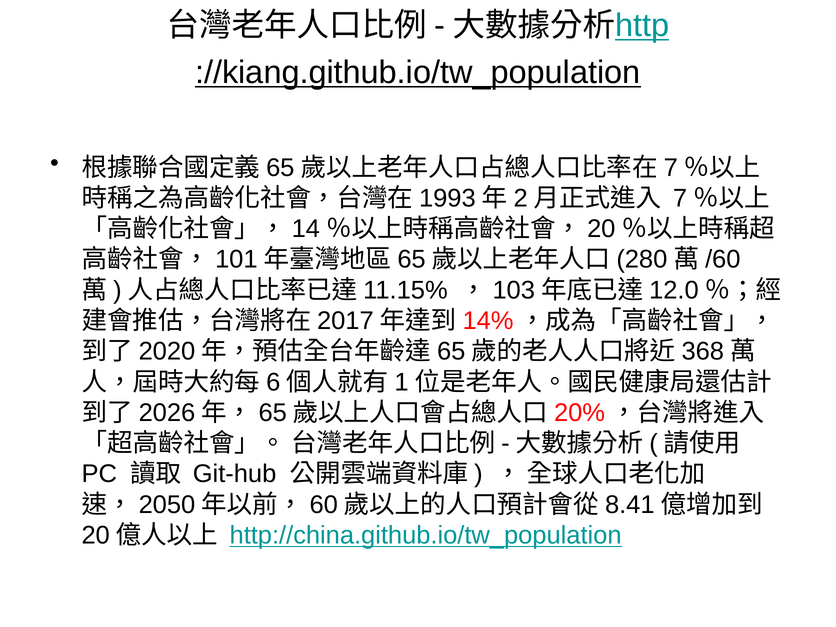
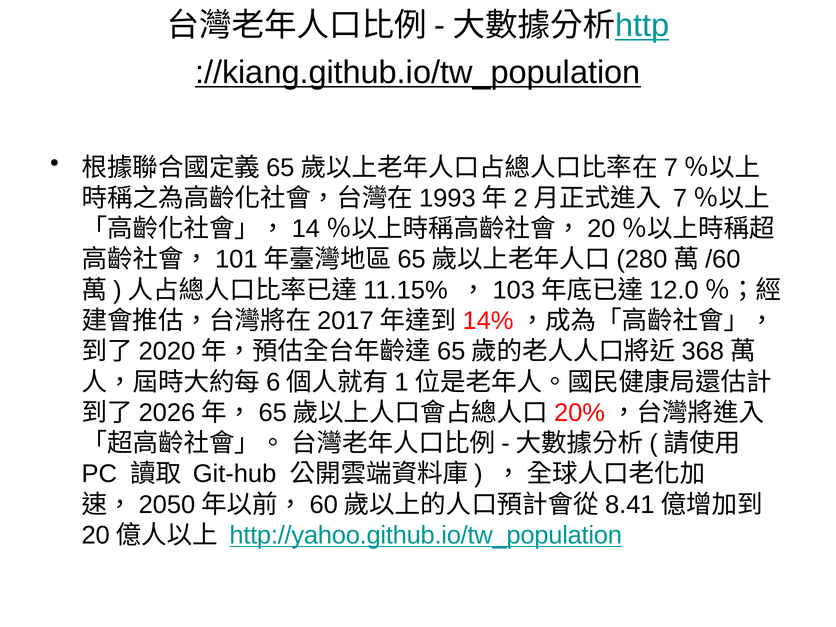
http://china.github.io/tw_population: http://china.github.io/tw_population -> http://yahoo.github.io/tw_population
